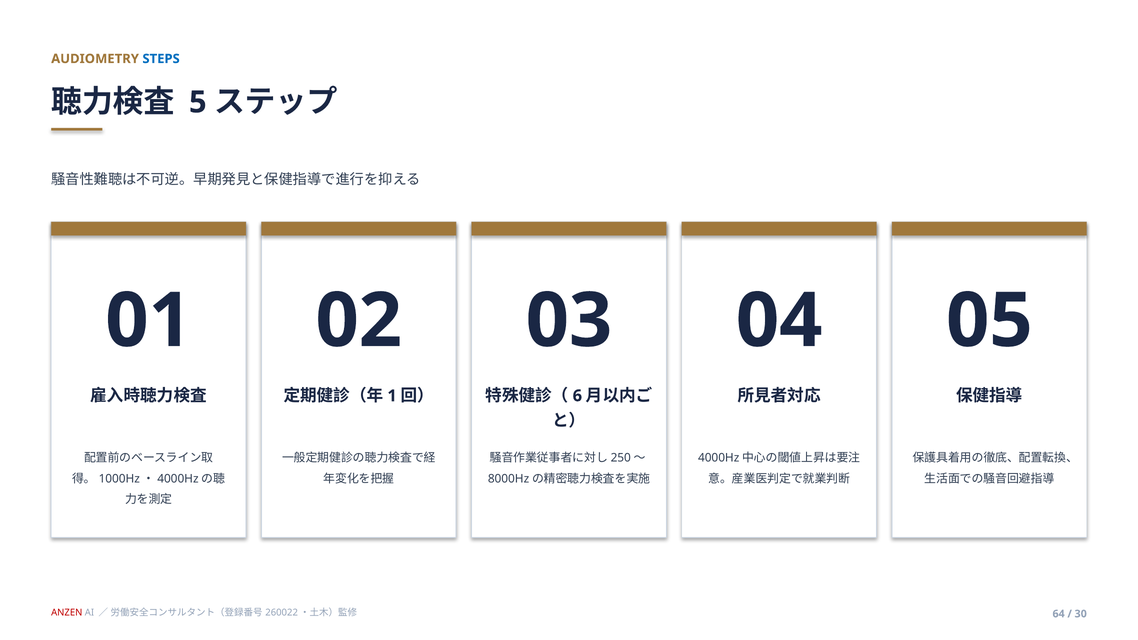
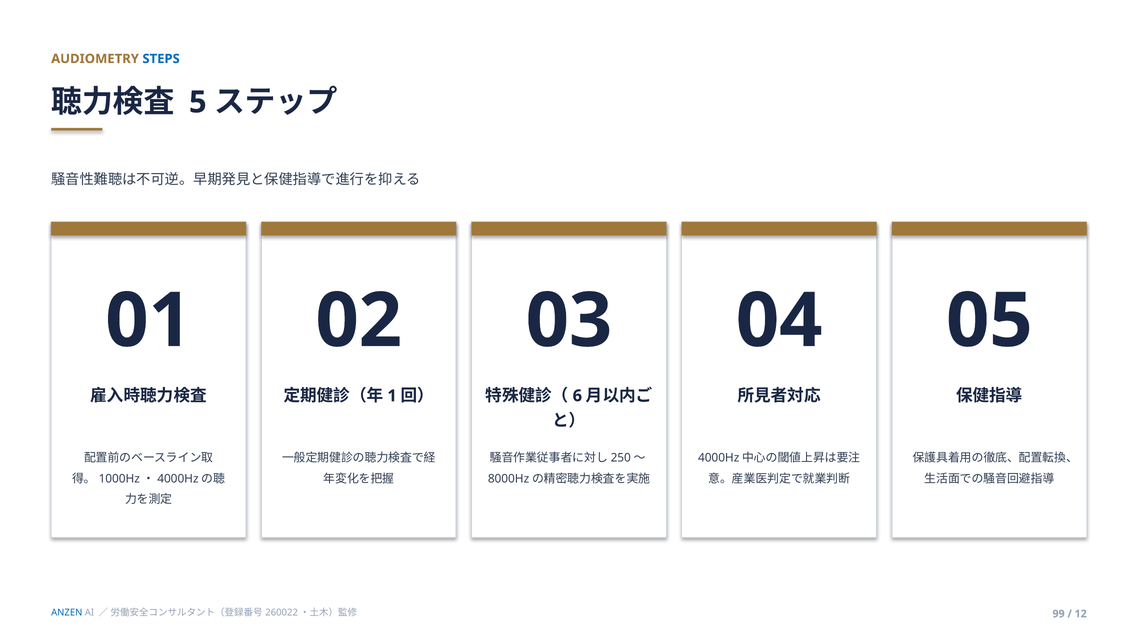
ANZEN colour: red -> blue
64: 64 -> 99
30: 30 -> 12
